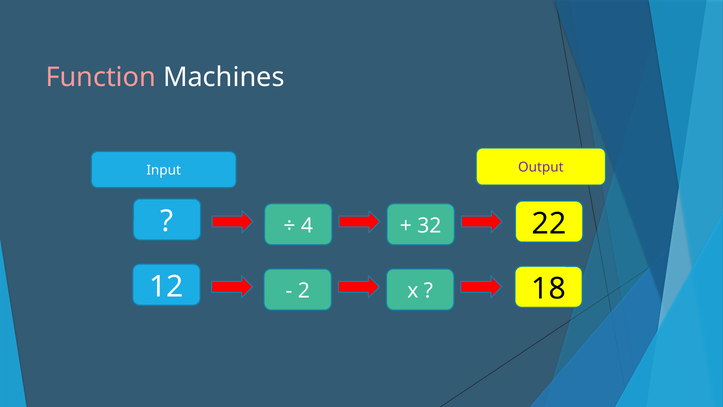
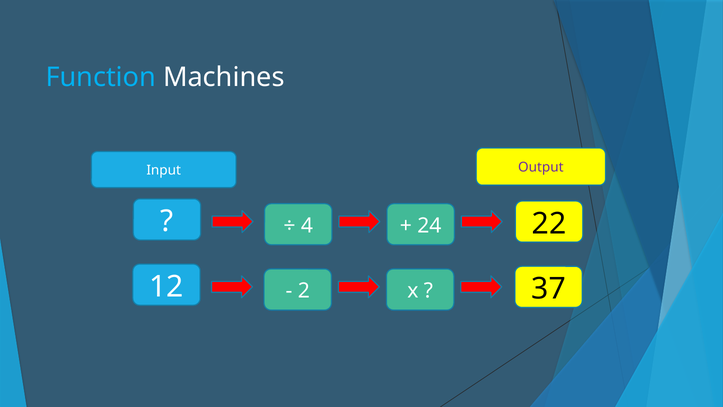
Function colour: pink -> light blue
32: 32 -> 24
18: 18 -> 37
